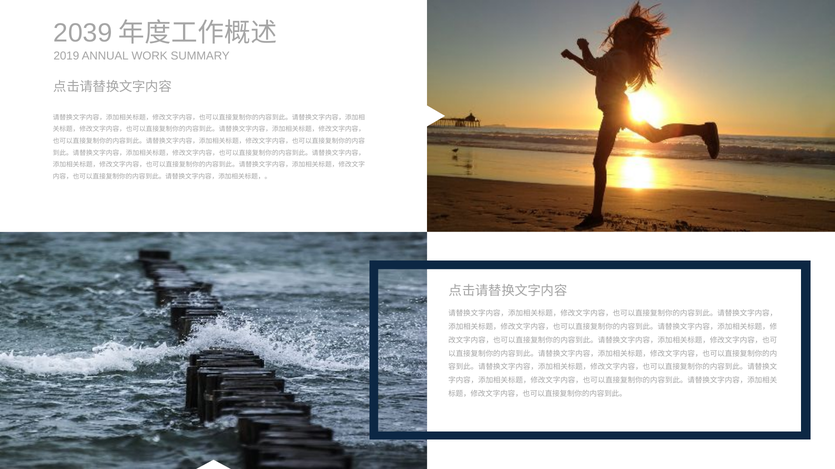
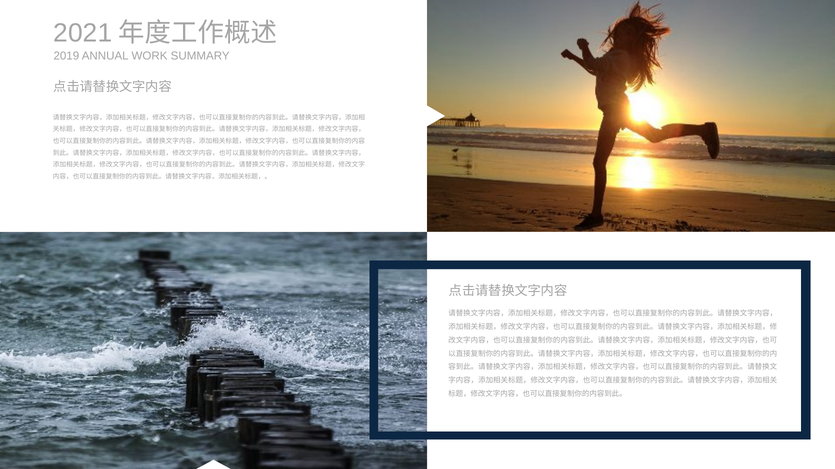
2039: 2039 -> 2021
